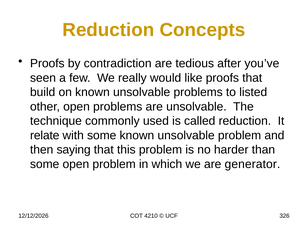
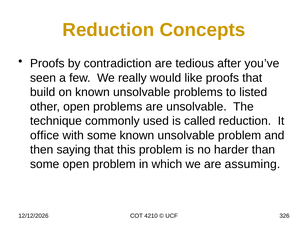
relate: relate -> office
generator: generator -> assuming
